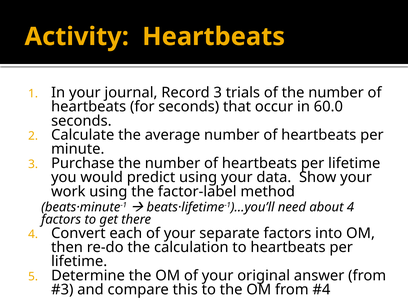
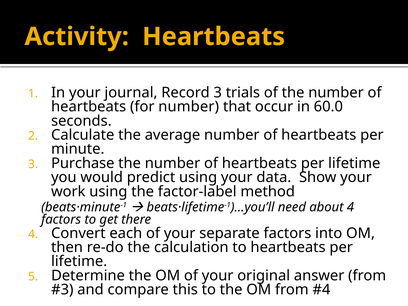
for seconds: seconds -> number
